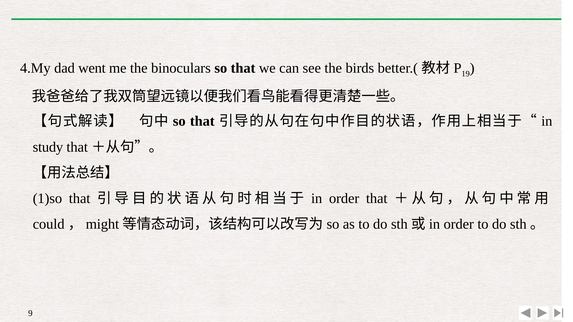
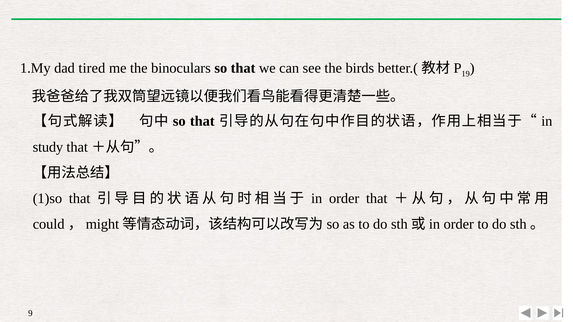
4.My: 4.My -> 1.My
went: went -> tired
